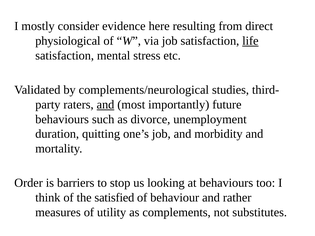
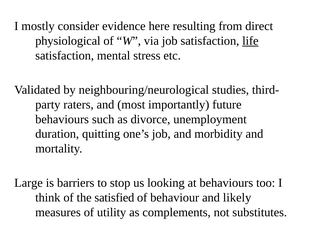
complements/neurological: complements/neurological -> neighbouring/neurological
and at (105, 105) underline: present -> none
Order: Order -> Large
rather: rather -> likely
